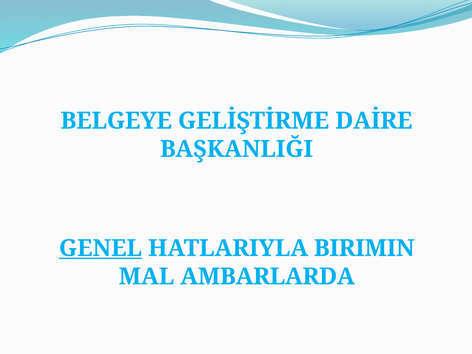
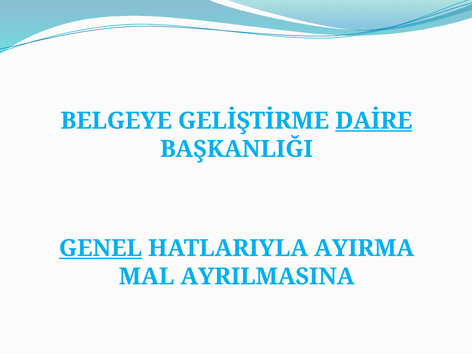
DAİRE underline: none -> present
BIRIMIN: BIRIMIN -> AYIRMA
AMBARLARDA: AMBARLARDA -> AYRILMASINA
